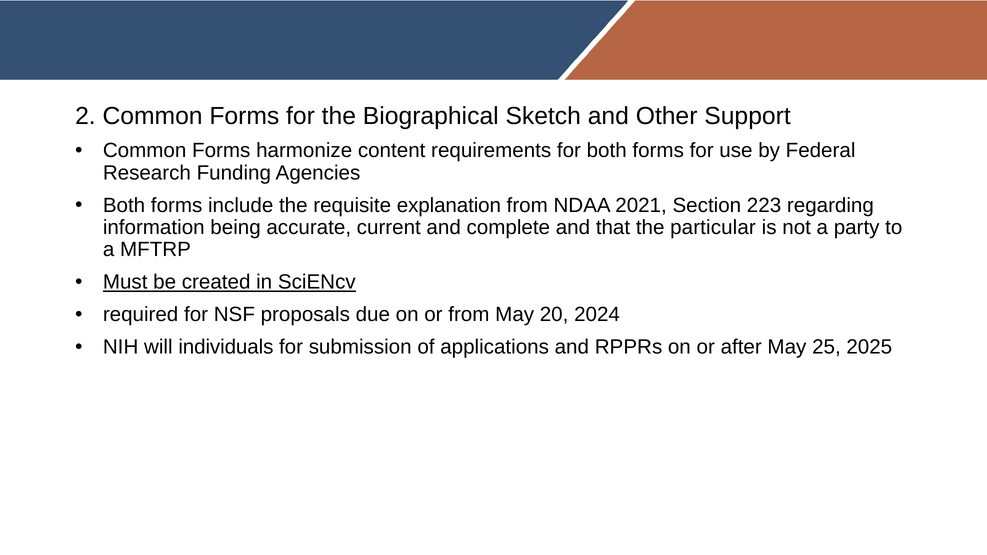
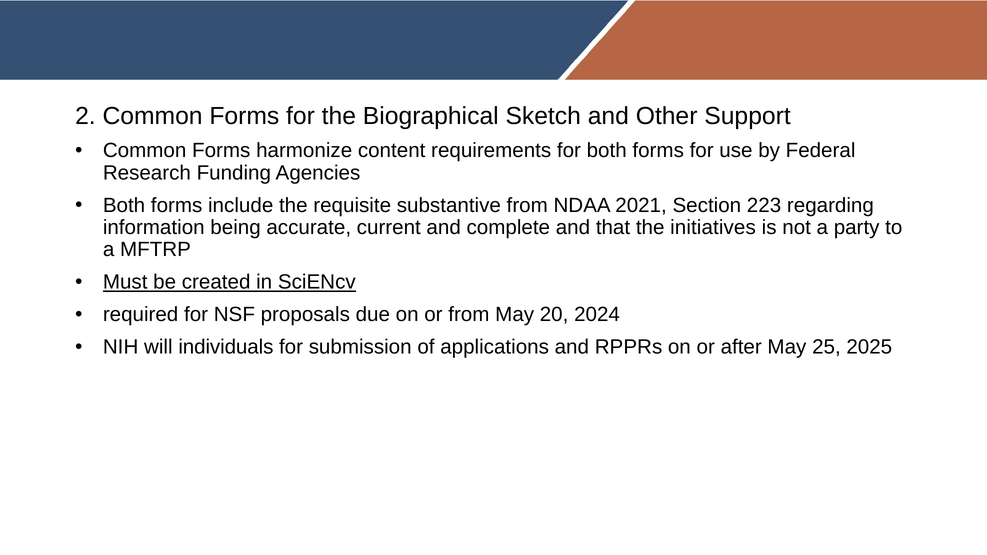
explanation: explanation -> substantive
particular: particular -> initiatives
